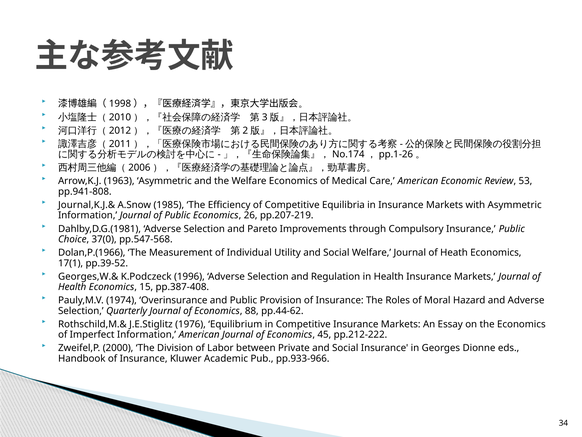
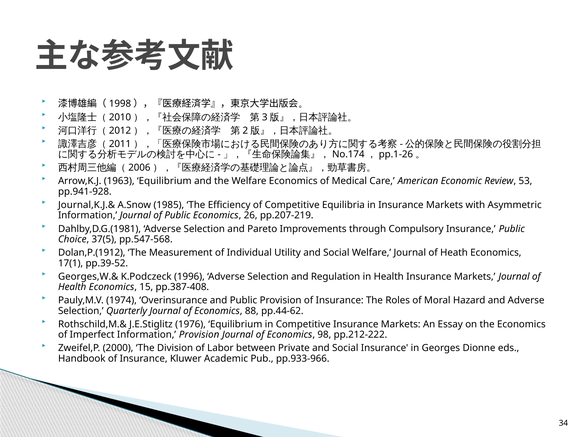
1963 Asymmetric: Asymmetric -> Equilibrium
pp.941-808: pp.941-808 -> pp.941-928
37(0: 37(0 -> 37(5
Dolan,P.(1966: Dolan,P.(1966 -> Dolan,P.(1912
Information American: American -> Provision
45: 45 -> 98
